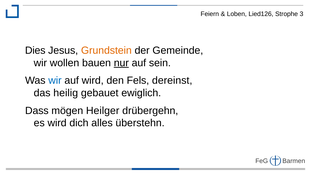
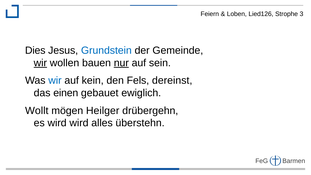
Grundstein colour: orange -> blue
wir at (40, 63) underline: none -> present
auf wird: wird -> kein
heilig: heilig -> einen
Dass: Dass -> Wollt
wird dich: dich -> wird
